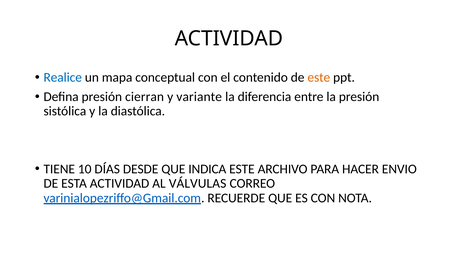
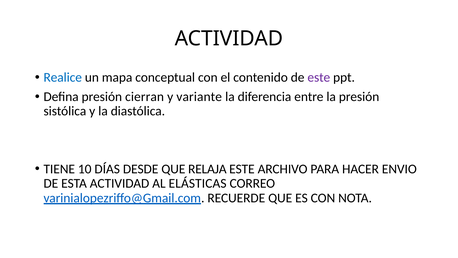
este at (319, 77) colour: orange -> purple
INDICA: INDICA -> RELAJA
VÁLVULAS: VÁLVULAS -> ELÁSTICAS
